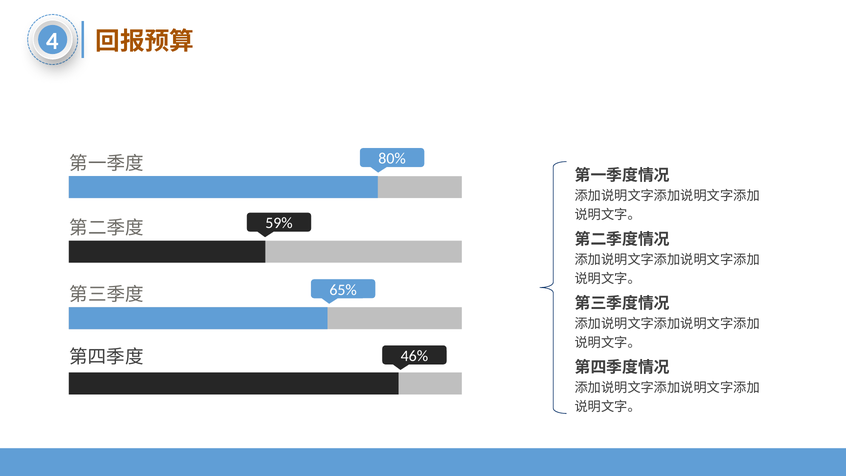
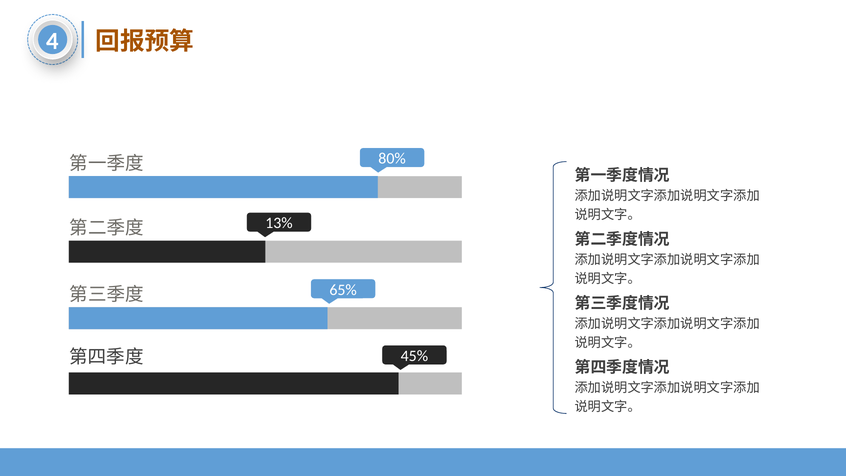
59%: 59% -> 13%
46%: 46% -> 45%
